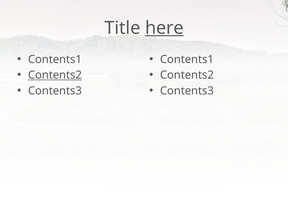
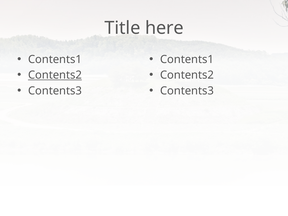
here underline: present -> none
